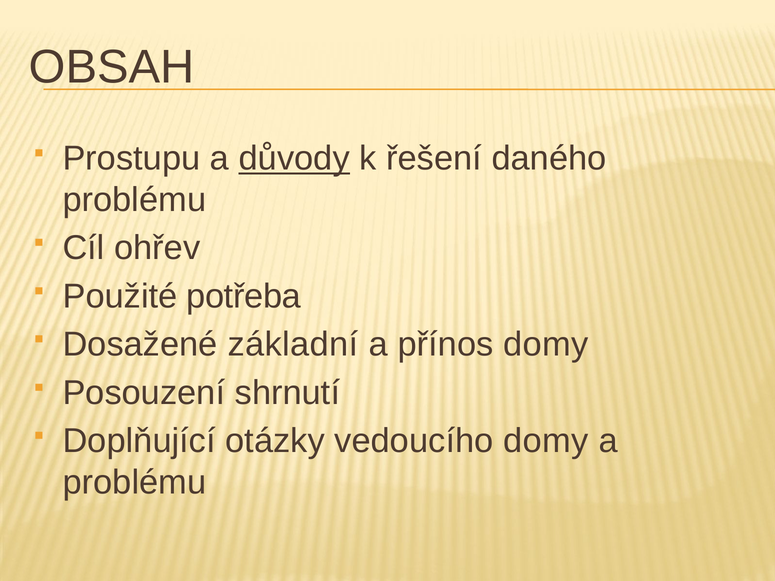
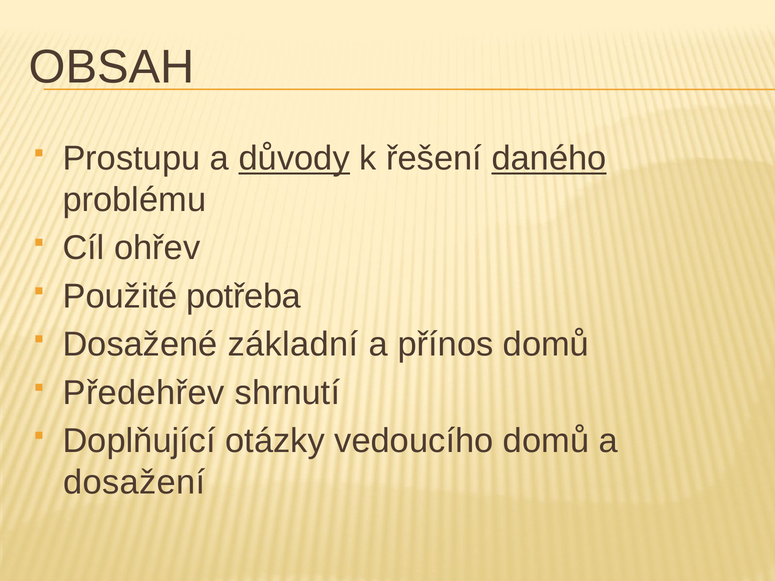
daného underline: none -> present
přínos domy: domy -> domů
Posouzení: Posouzení -> Předehřev
vedoucího domy: domy -> domů
problému at (134, 482): problému -> dosažení
